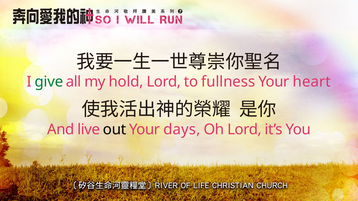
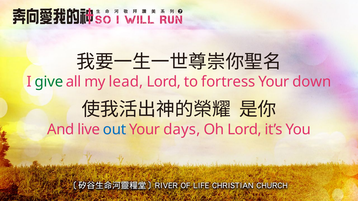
hold: hold -> lead
fullness: fullness -> fortress
heart: heart -> down
out colour: black -> blue
